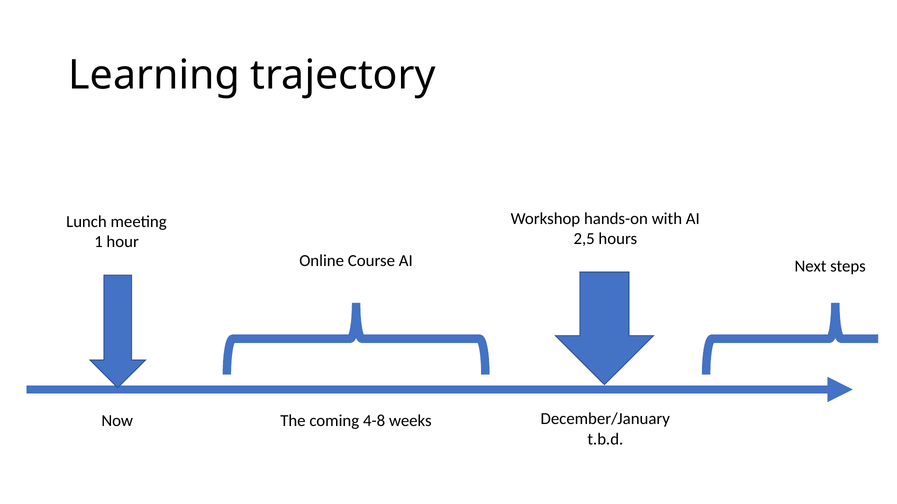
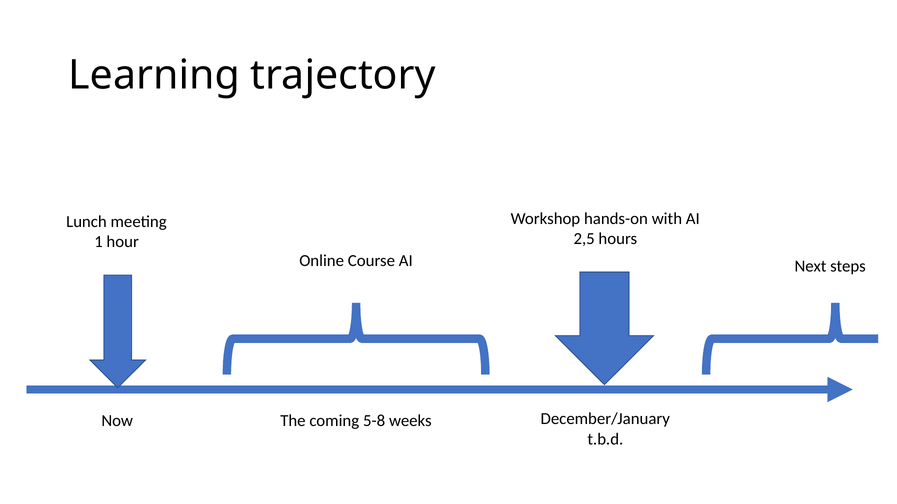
4-8: 4-8 -> 5-8
